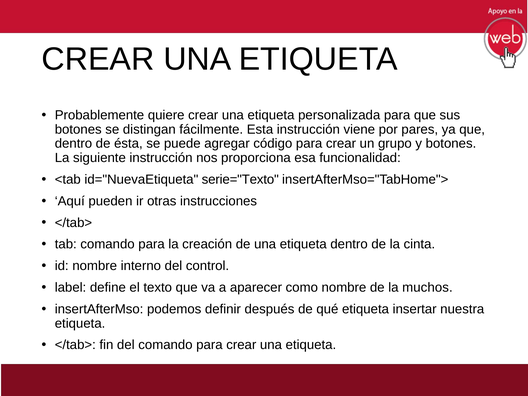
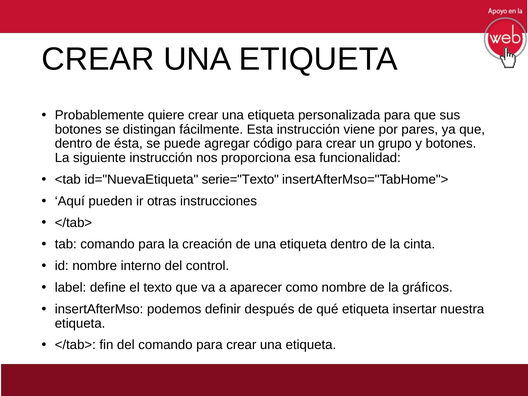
muchos: muchos -> gráficos
